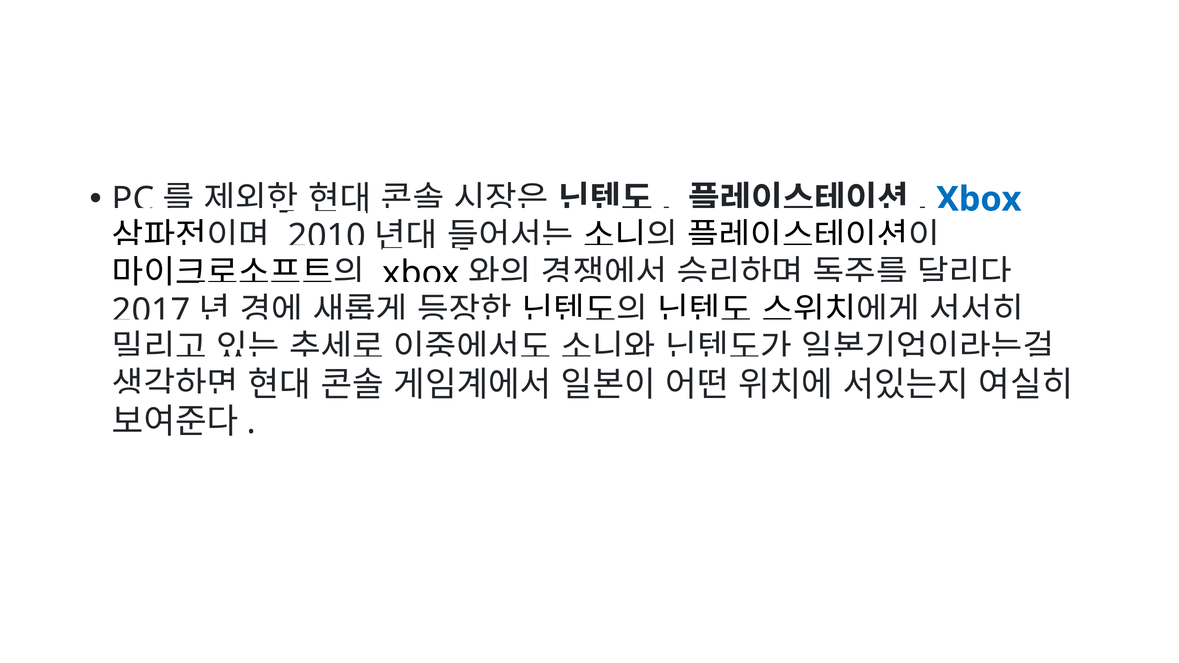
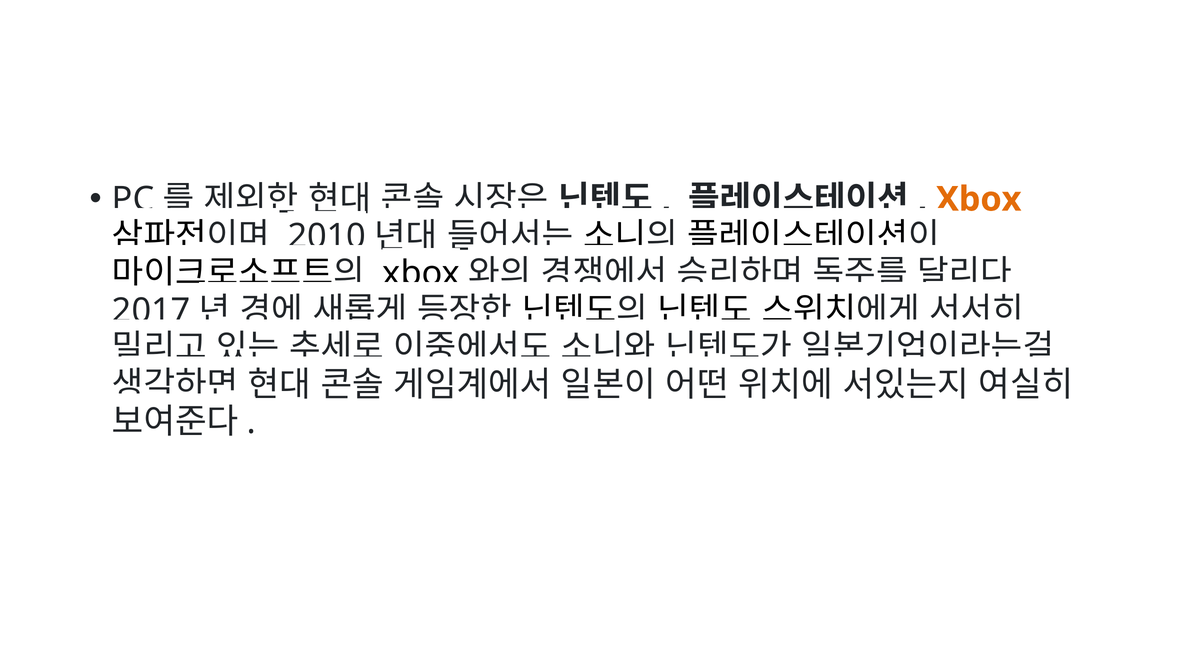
Xbox at (979, 199) colour: blue -> orange
